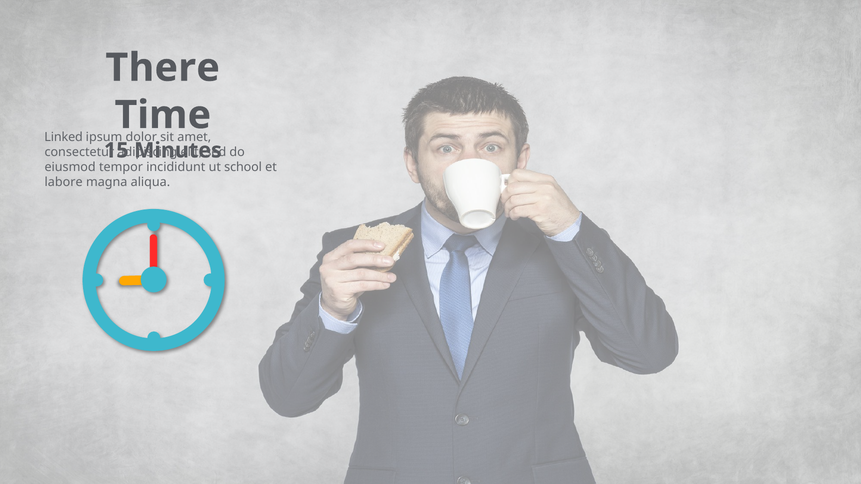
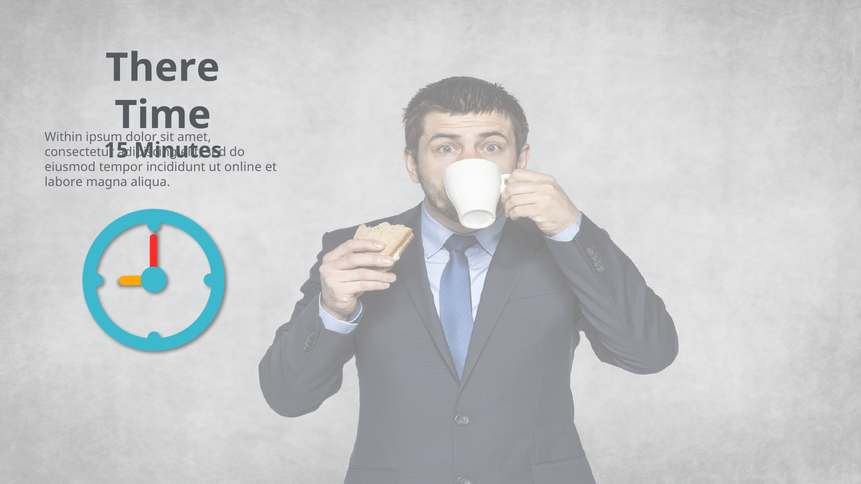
Linked: Linked -> Within
school: school -> online
